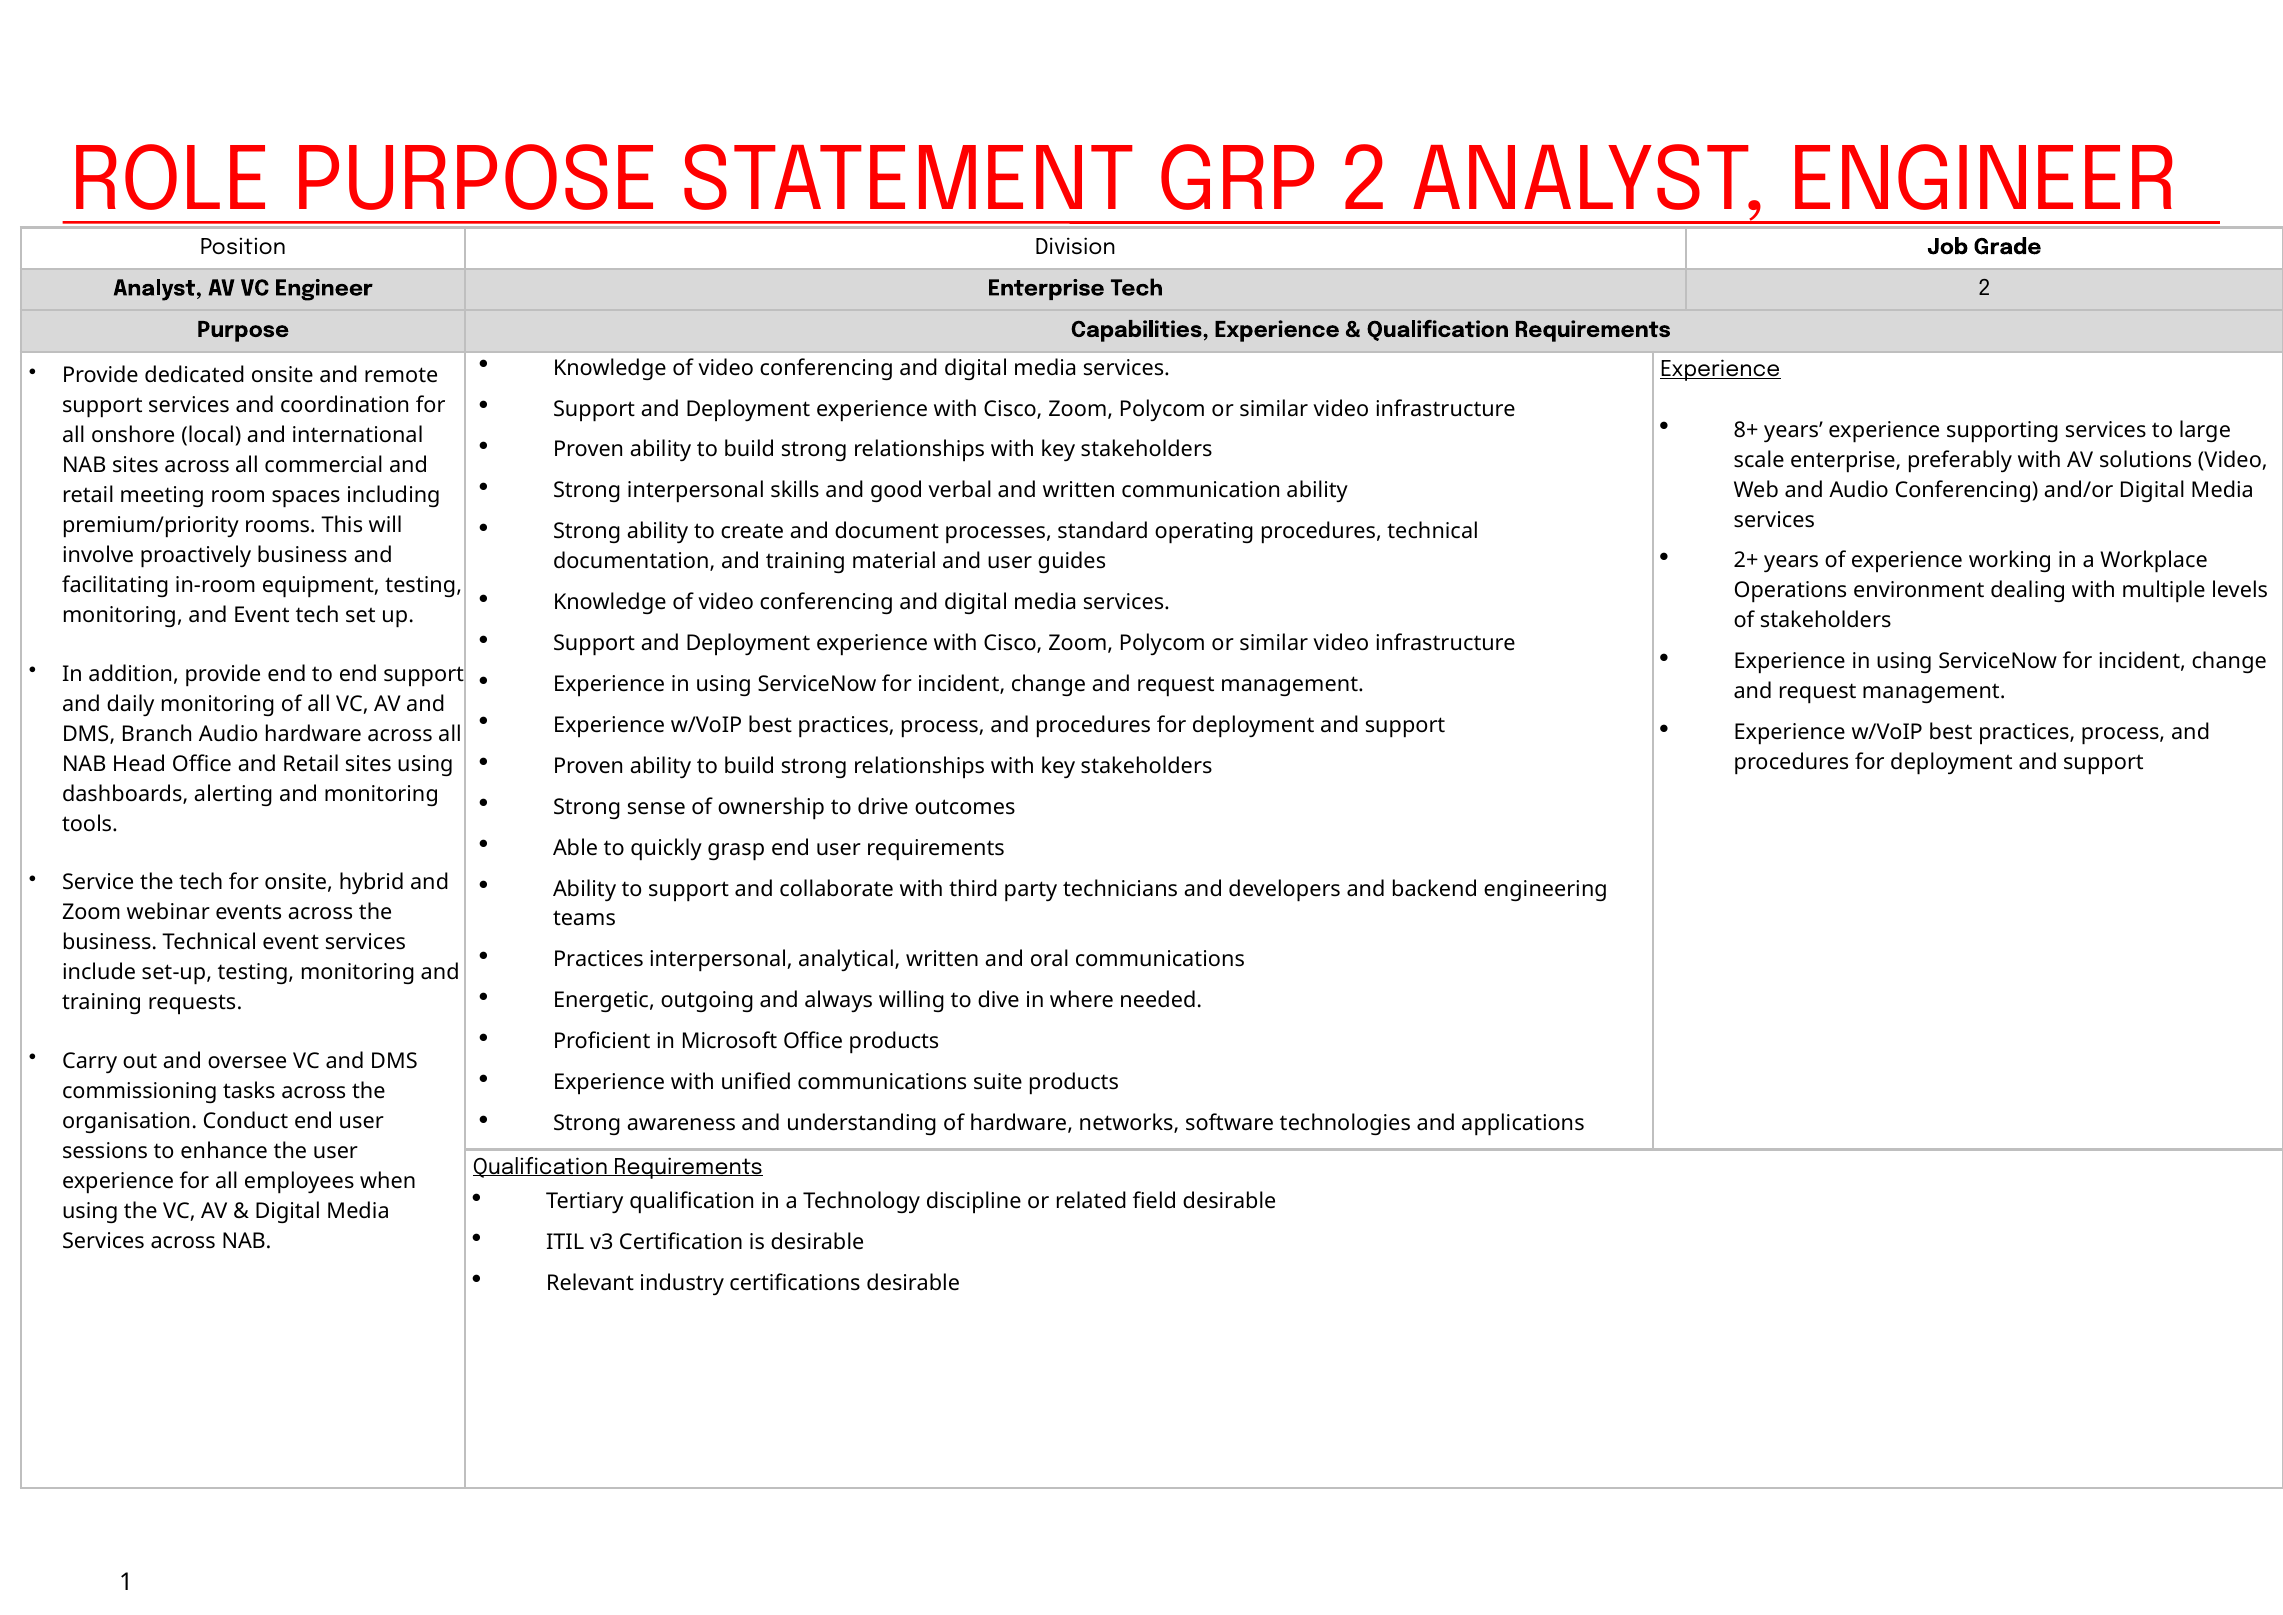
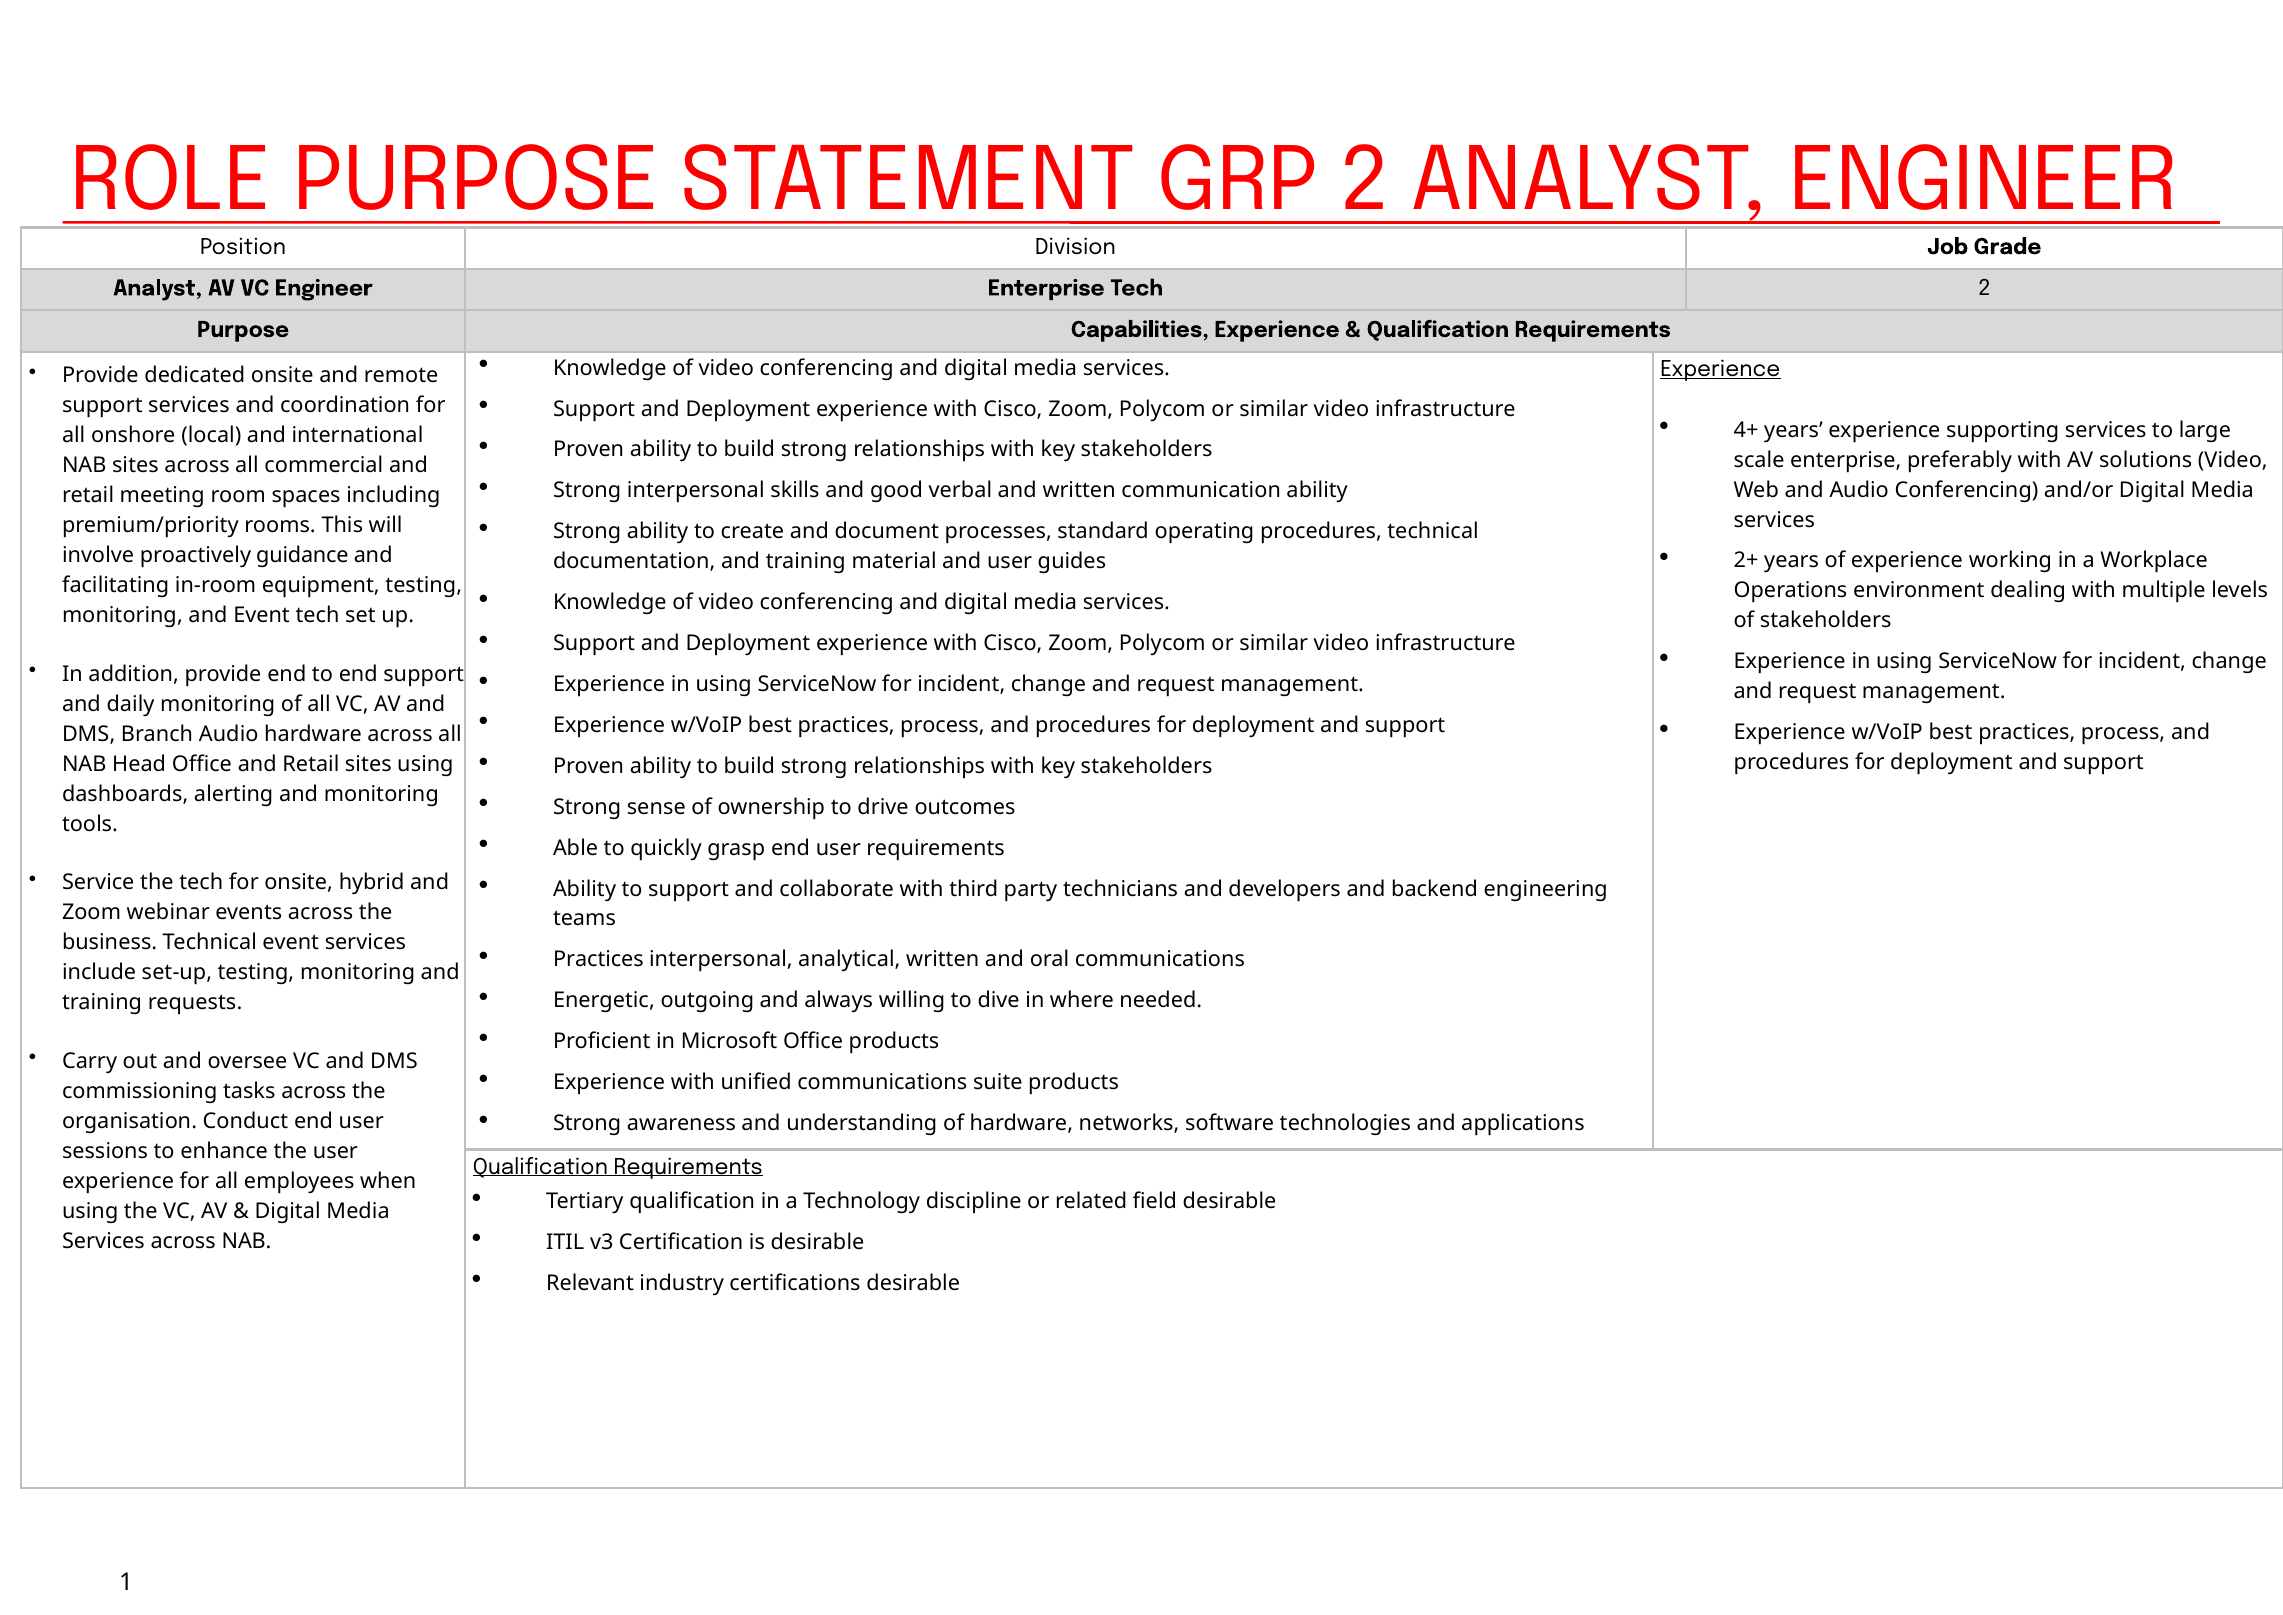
8+: 8+ -> 4+
proactively business: business -> guidance
